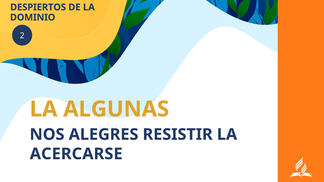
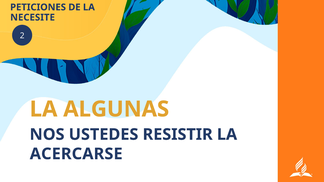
DESPIERTOS: DESPIERTOS -> PETICIONES
DOMINIO: DOMINIO -> NECESITE
ALEGRES: ALEGRES -> USTEDES
